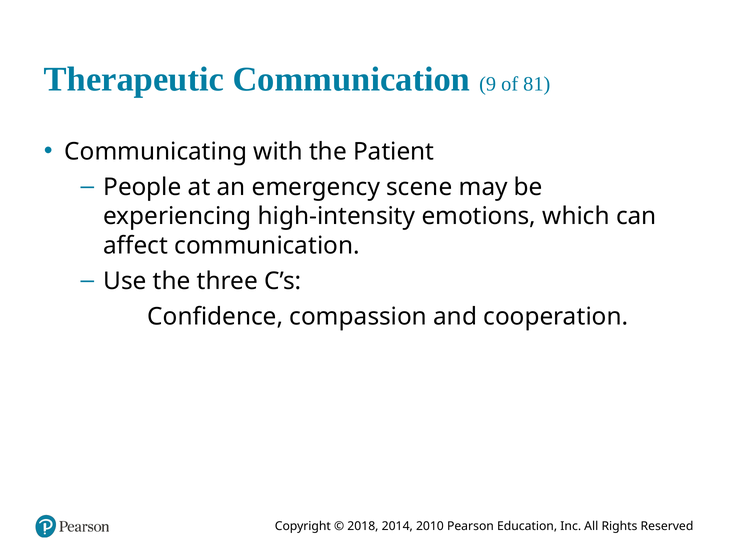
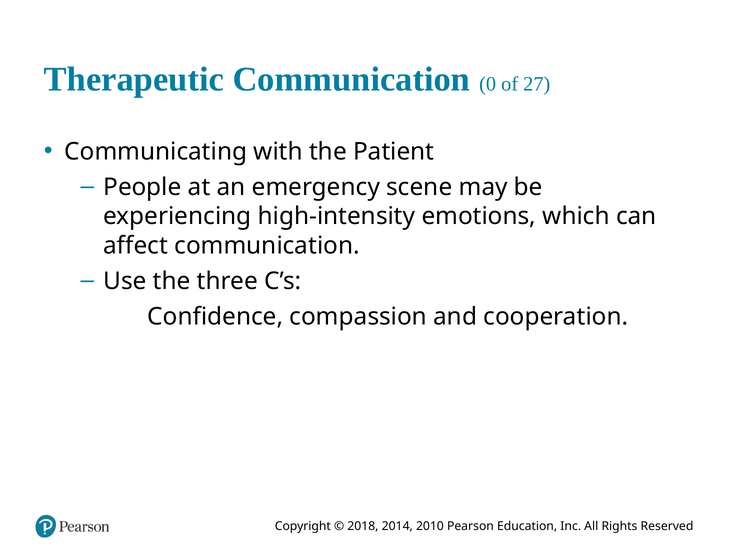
9: 9 -> 0
81: 81 -> 27
